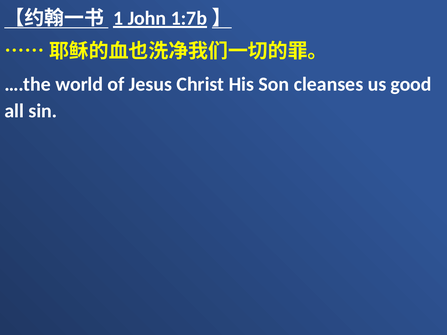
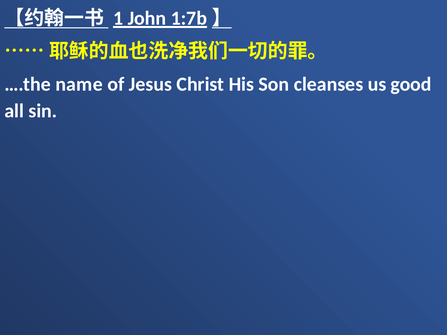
world: world -> name
